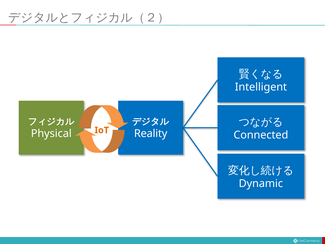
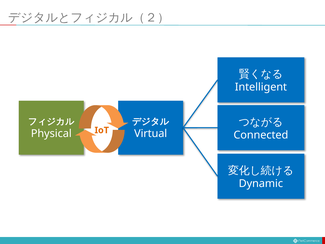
Reality: Reality -> Virtual
